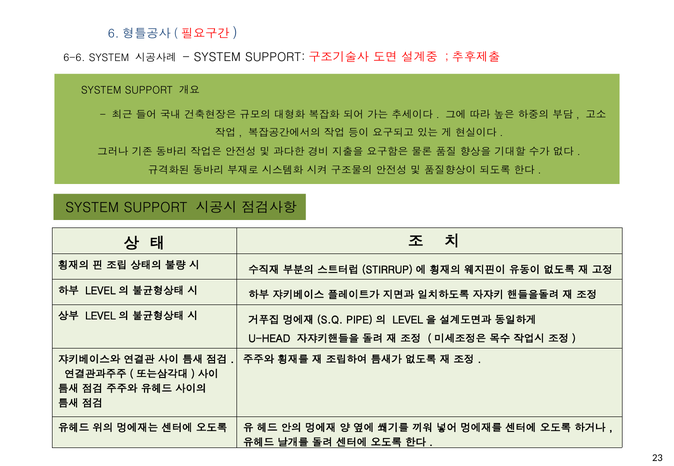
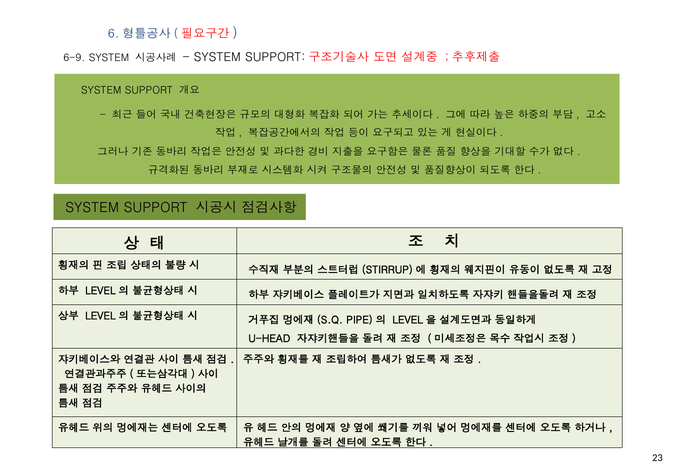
6-6: 6-6 -> 6-9
